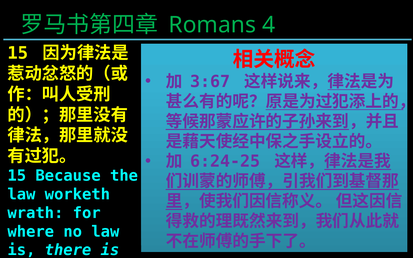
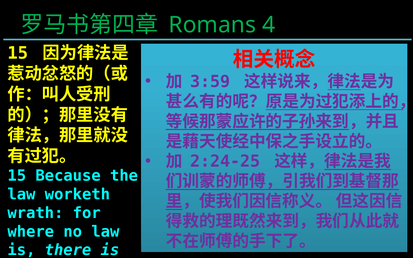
3:67: 3:67 -> 3:59
6:24-25: 6:24-25 -> 2:24-25
